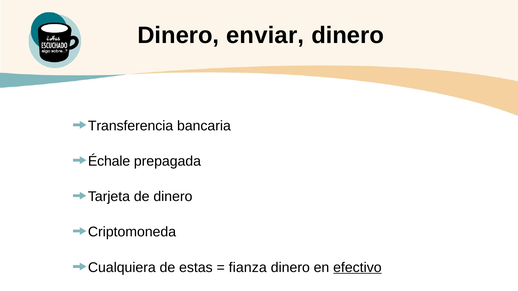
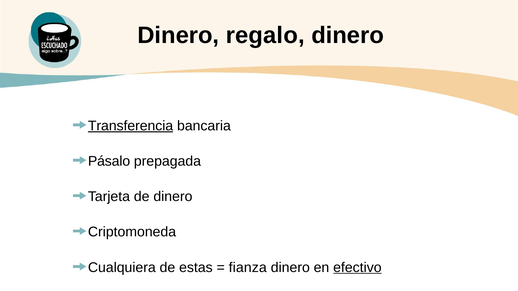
enviar: enviar -> regalo
Transferencia underline: none -> present
Échale: Échale -> Pásalo
